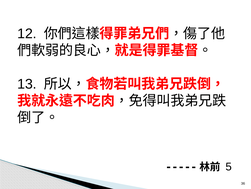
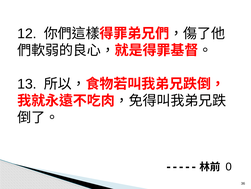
5: 5 -> 0
